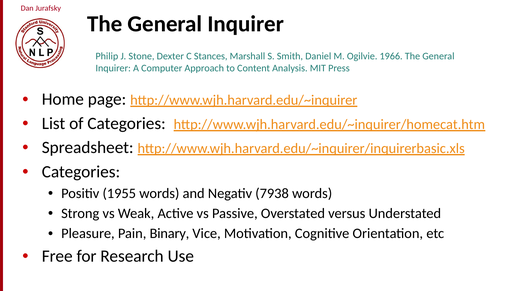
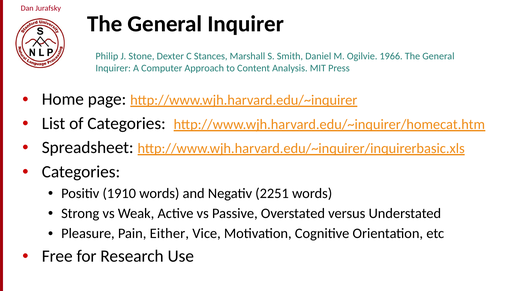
1955: 1955 -> 1910
7938: 7938 -> 2251
Binary: Binary -> Either
